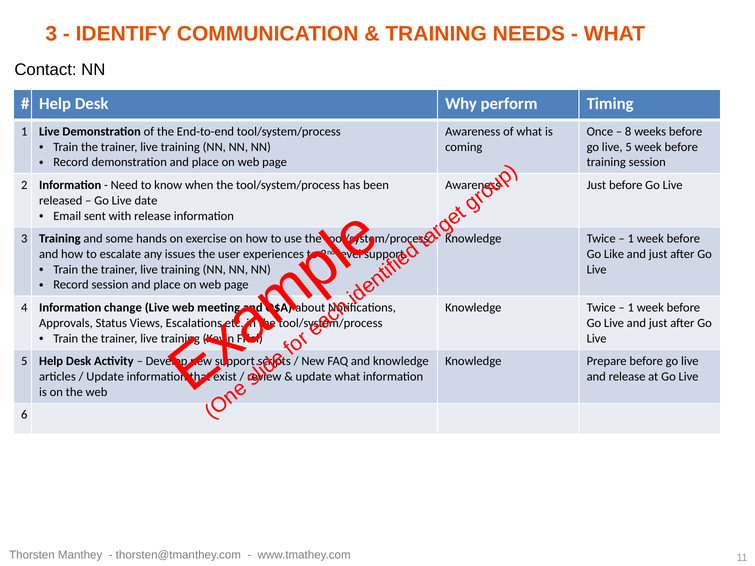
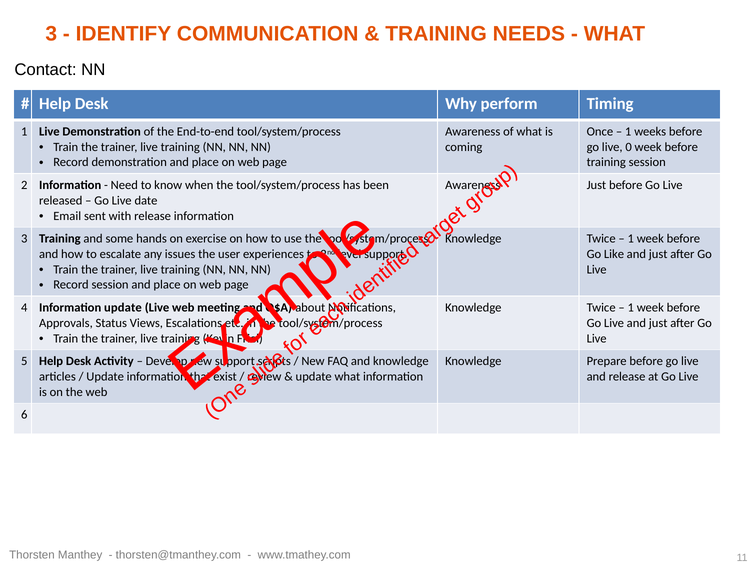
8 at (628, 132): 8 -> 1
5 at (629, 147): 5 -> 0
Information change: change -> update
